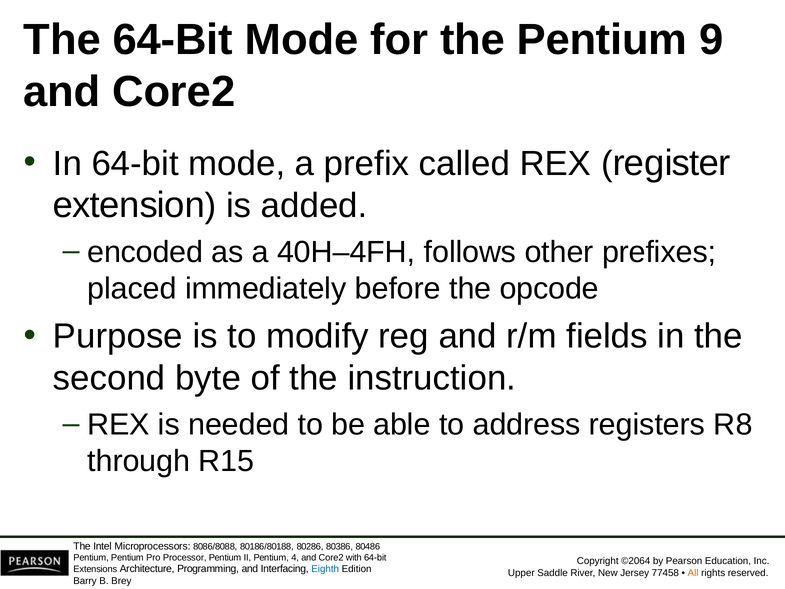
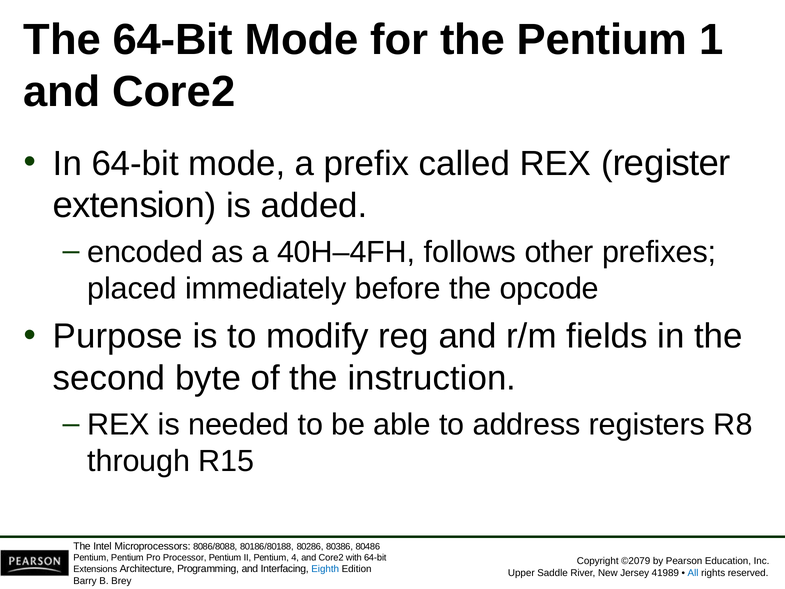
9: 9 -> 1
©2064: ©2064 -> ©2079
77458: 77458 -> 41989
All colour: orange -> blue
